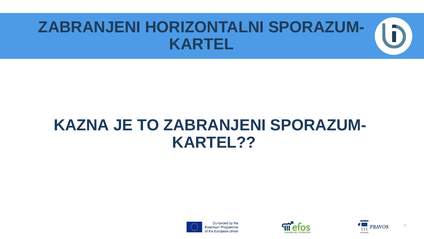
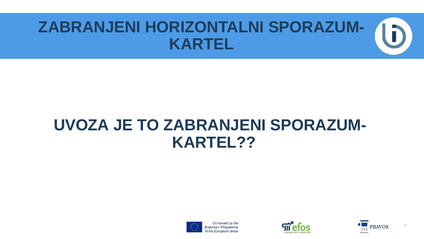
KAZNA: KAZNA -> UVOZA
